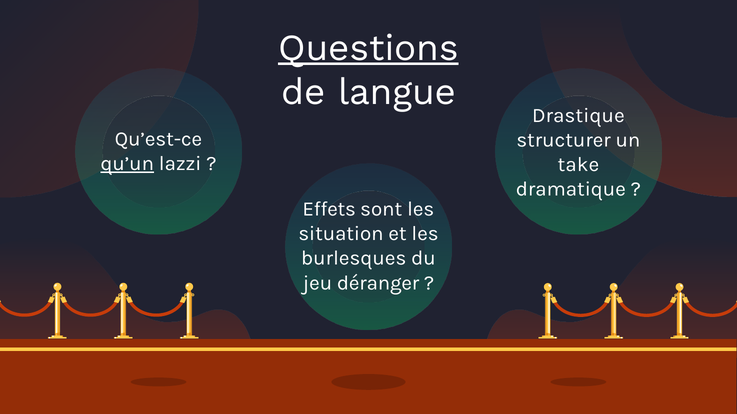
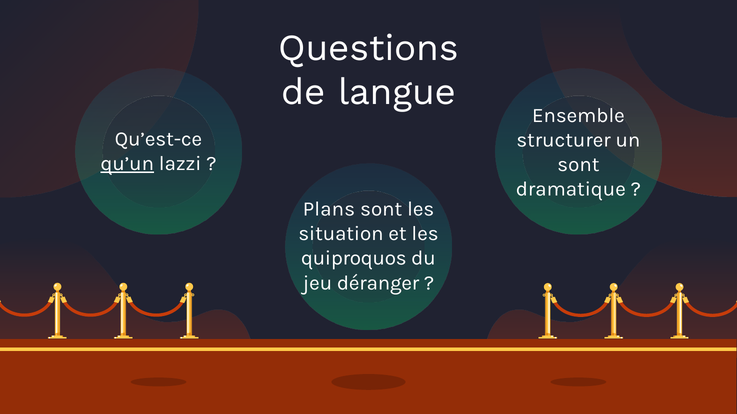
Questions underline: present -> none
Drastique: Drastique -> Ensemble
take at (578, 165): take -> sont
Effets: Effets -> Plans
burlesques: burlesques -> quiproquos
